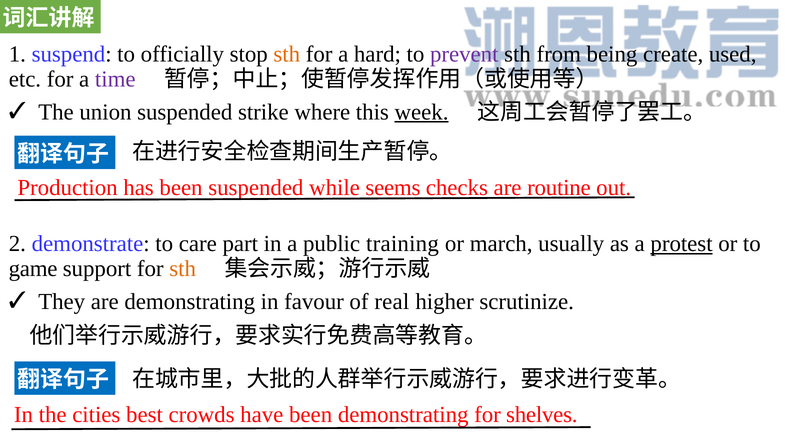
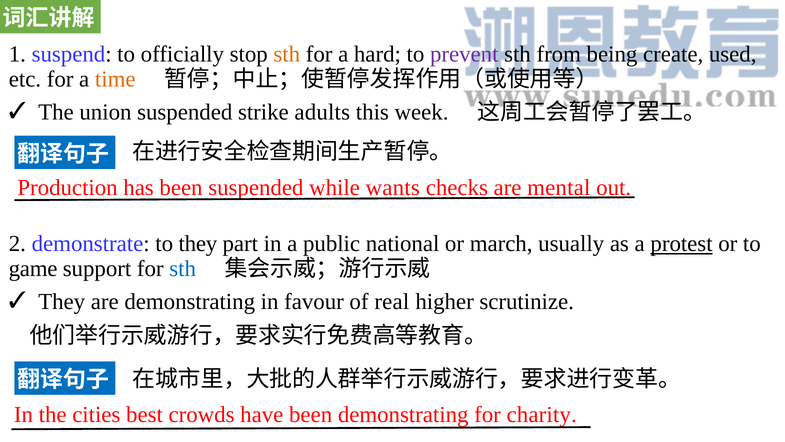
time colour: purple -> orange
where: where -> adults
week underline: present -> none
seems: seems -> wants
routine: routine -> mental
to care: care -> they
training: training -> national
sth at (183, 268) colour: orange -> blue
shelves: shelves -> charity
